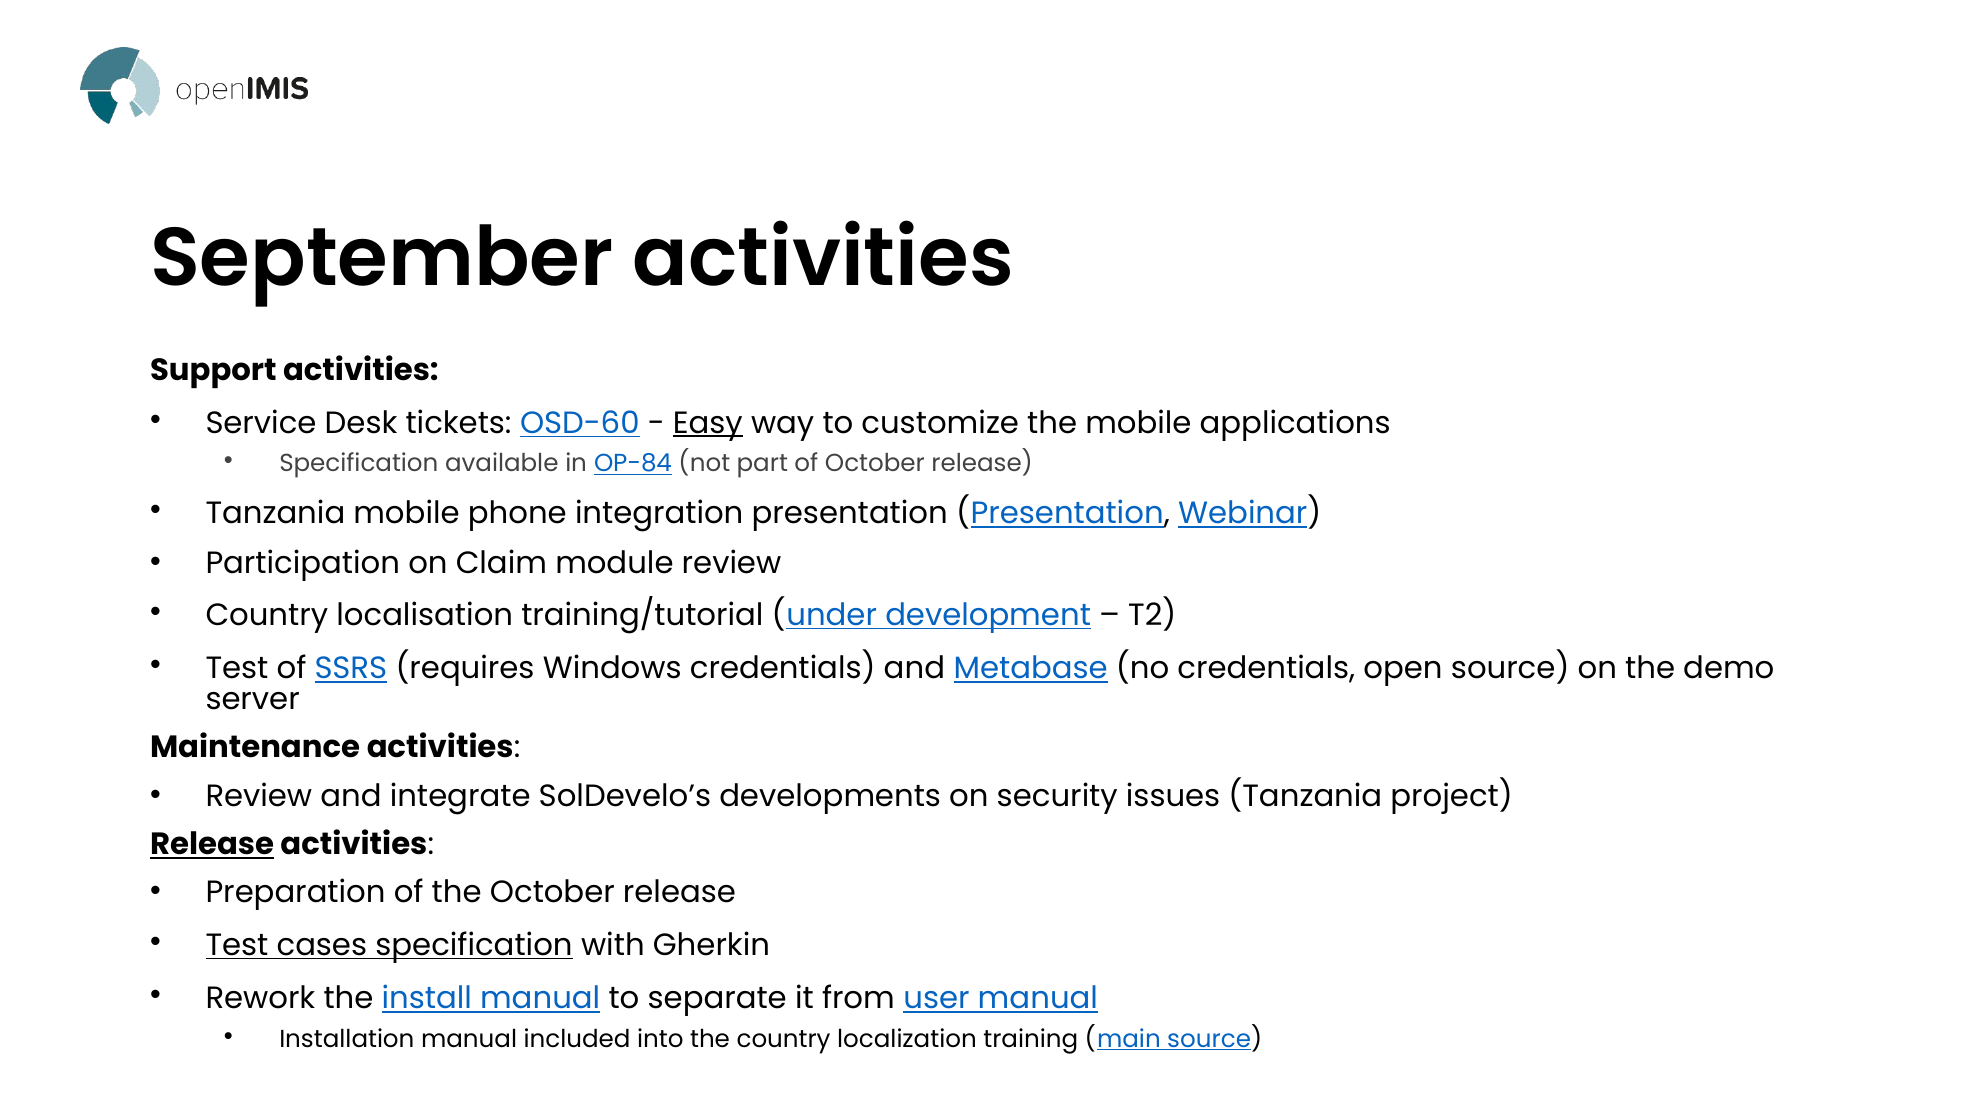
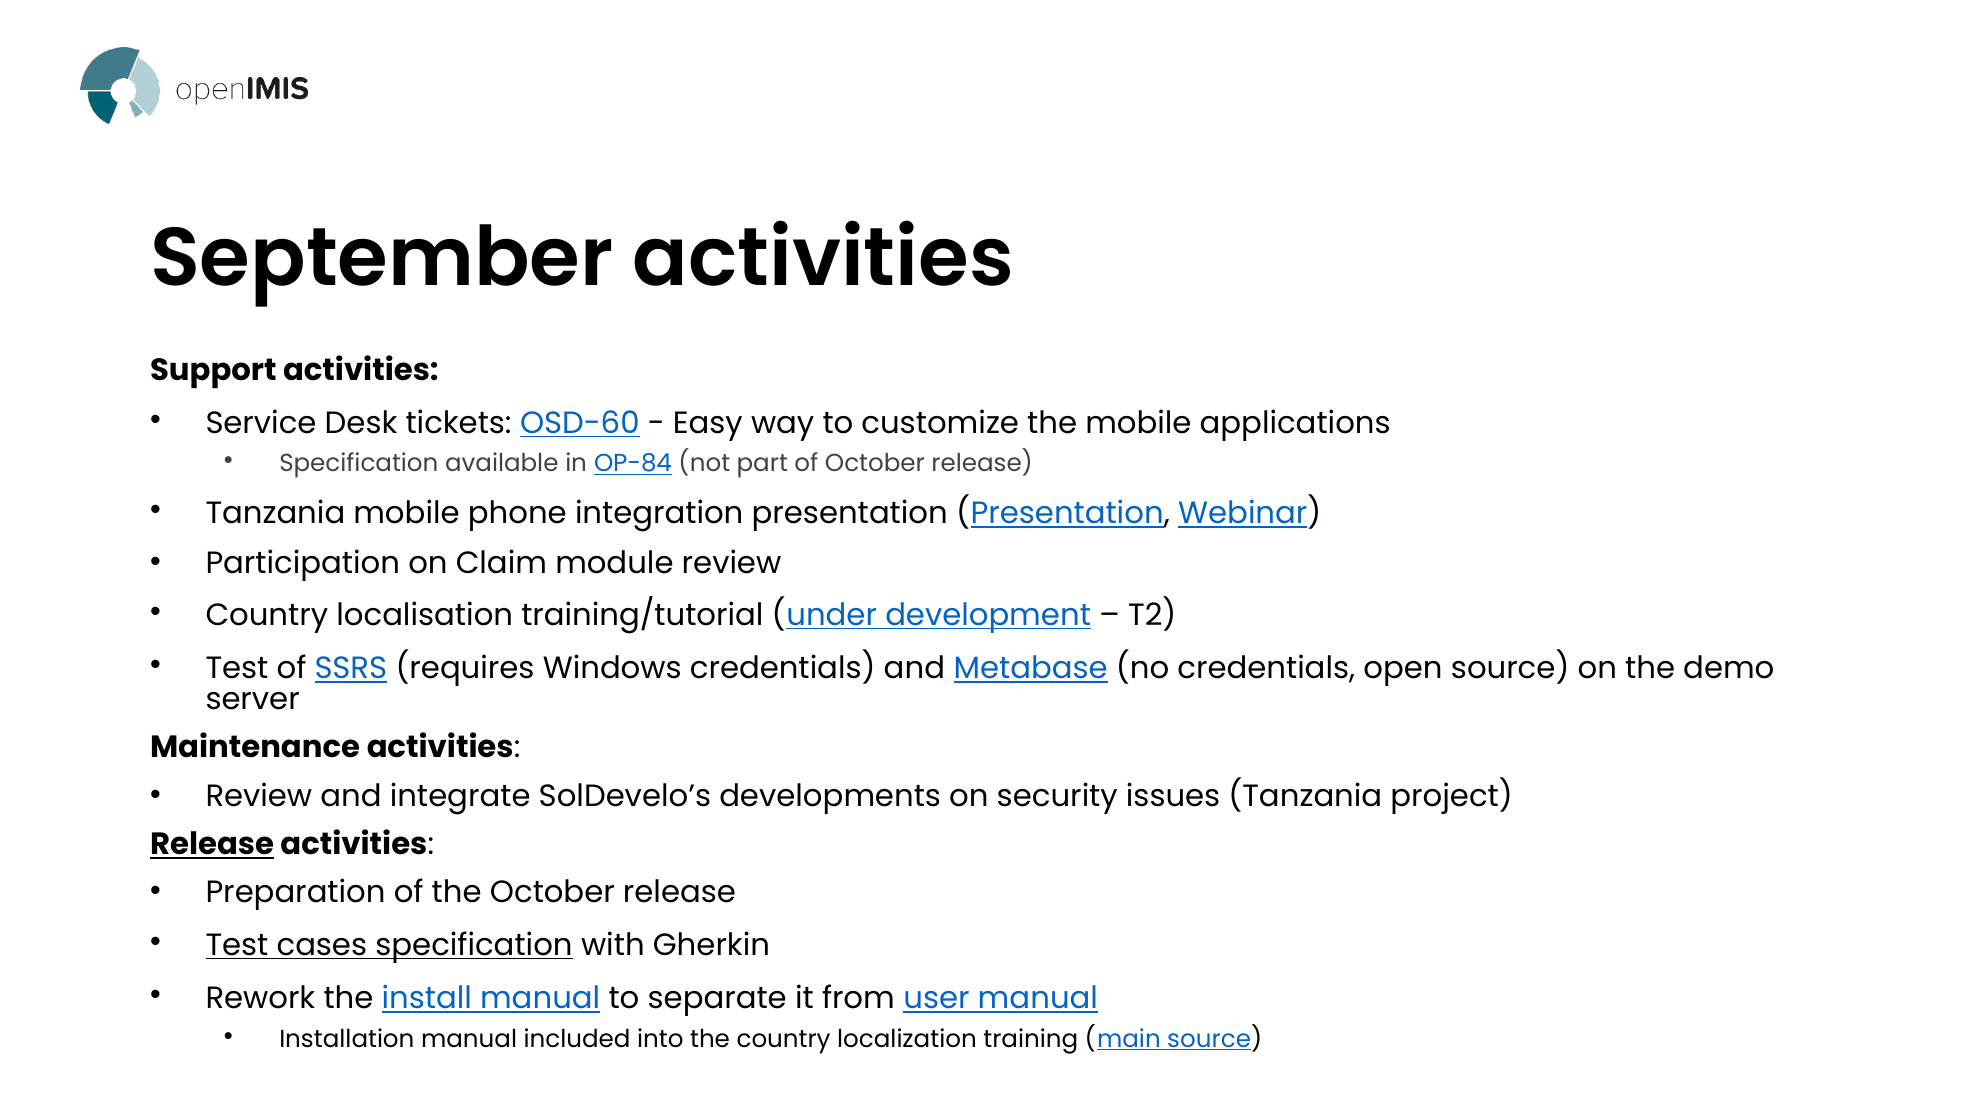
Easy underline: present -> none
